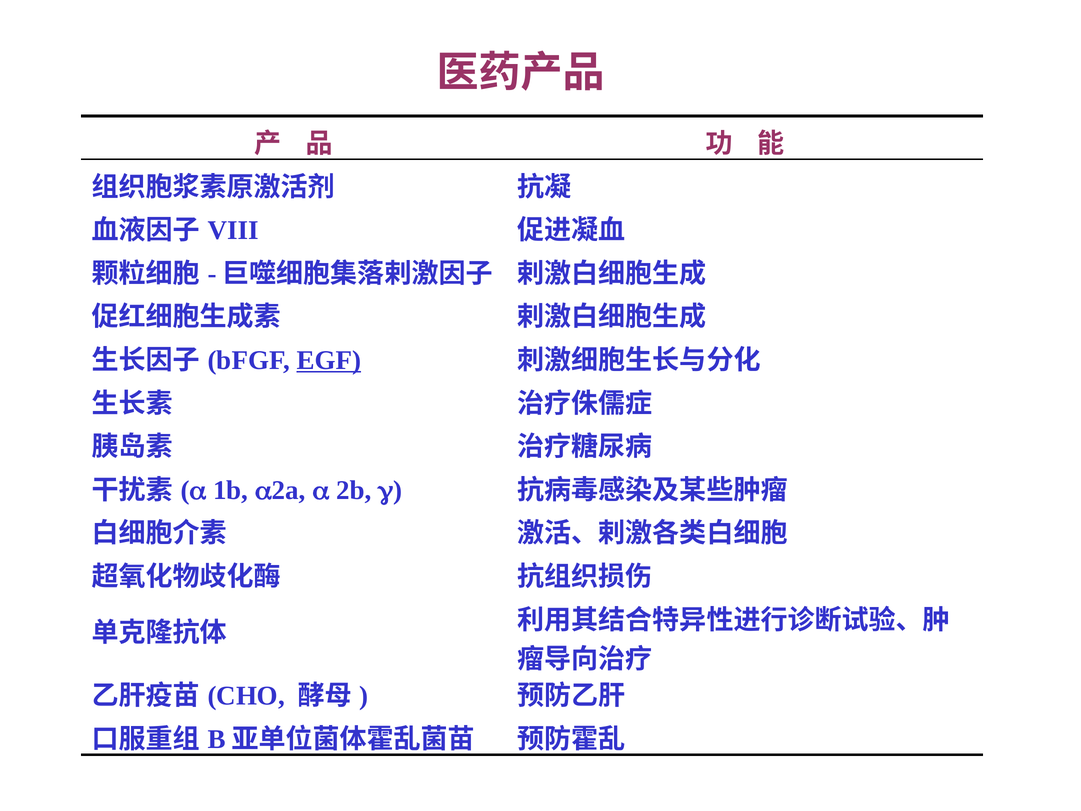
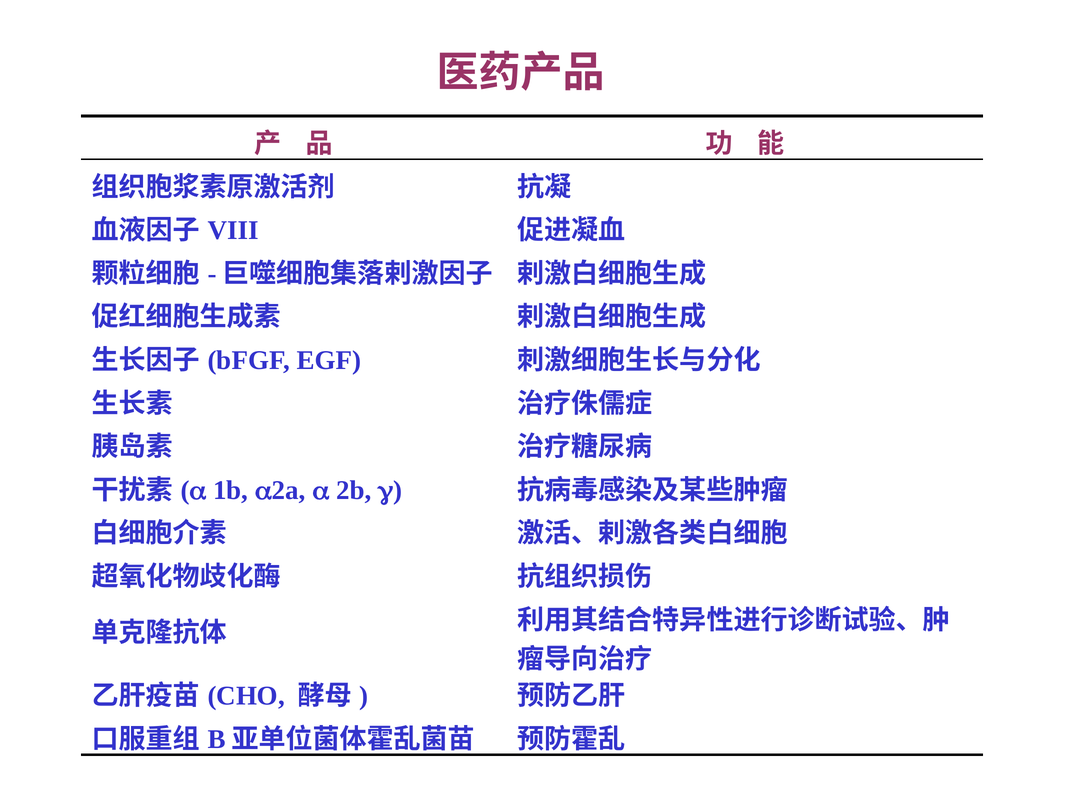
EGF underline: present -> none
